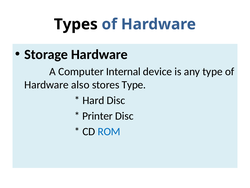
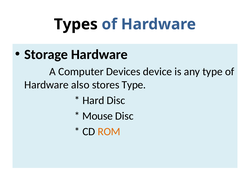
Internal: Internal -> Devices
Printer: Printer -> Mouse
ROM colour: blue -> orange
